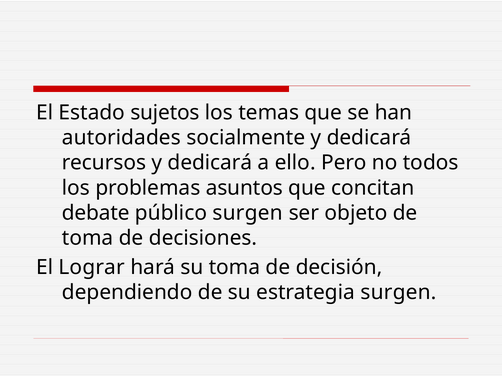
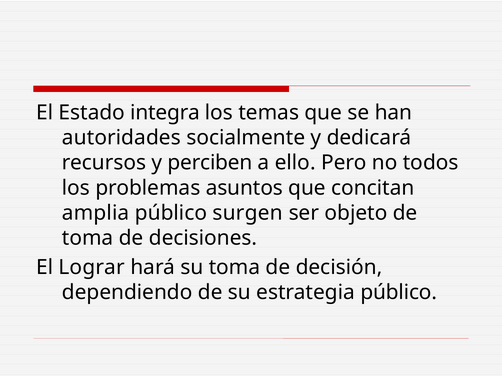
sujetos: sujetos -> integra
recursos y dedicará: dedicará -> perciben
debate: debate -> amplia
estrategia surgen: surgen -> público
